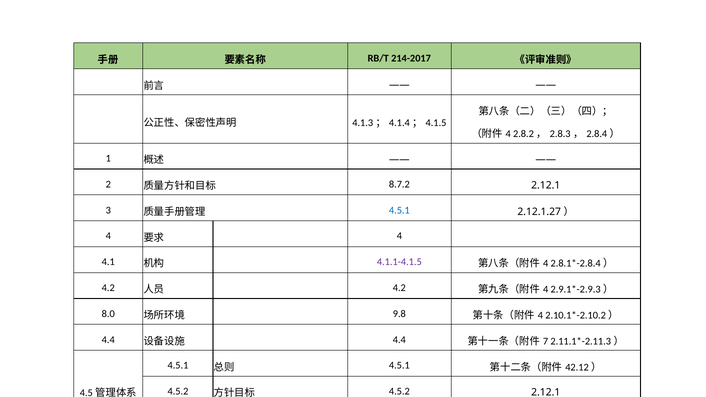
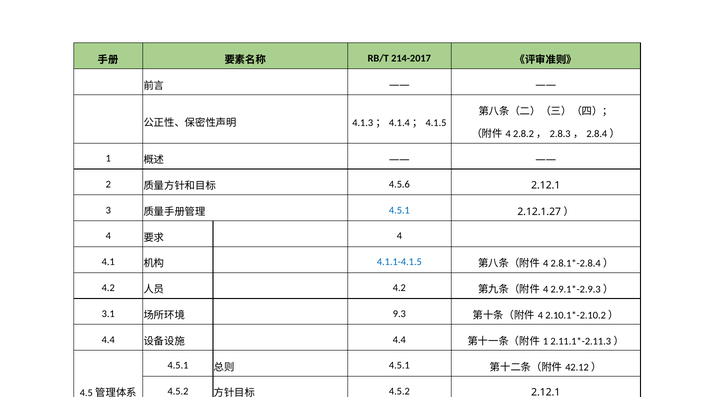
8.7.2: 8.7.2 -> 4.5.6
4.1.1-4.1.5 colour: purple -> blue
8.0: 8.0 -> 3.1
9.8: 9.8 -> 9.3
7 at (546, 341): 7 -> 1
